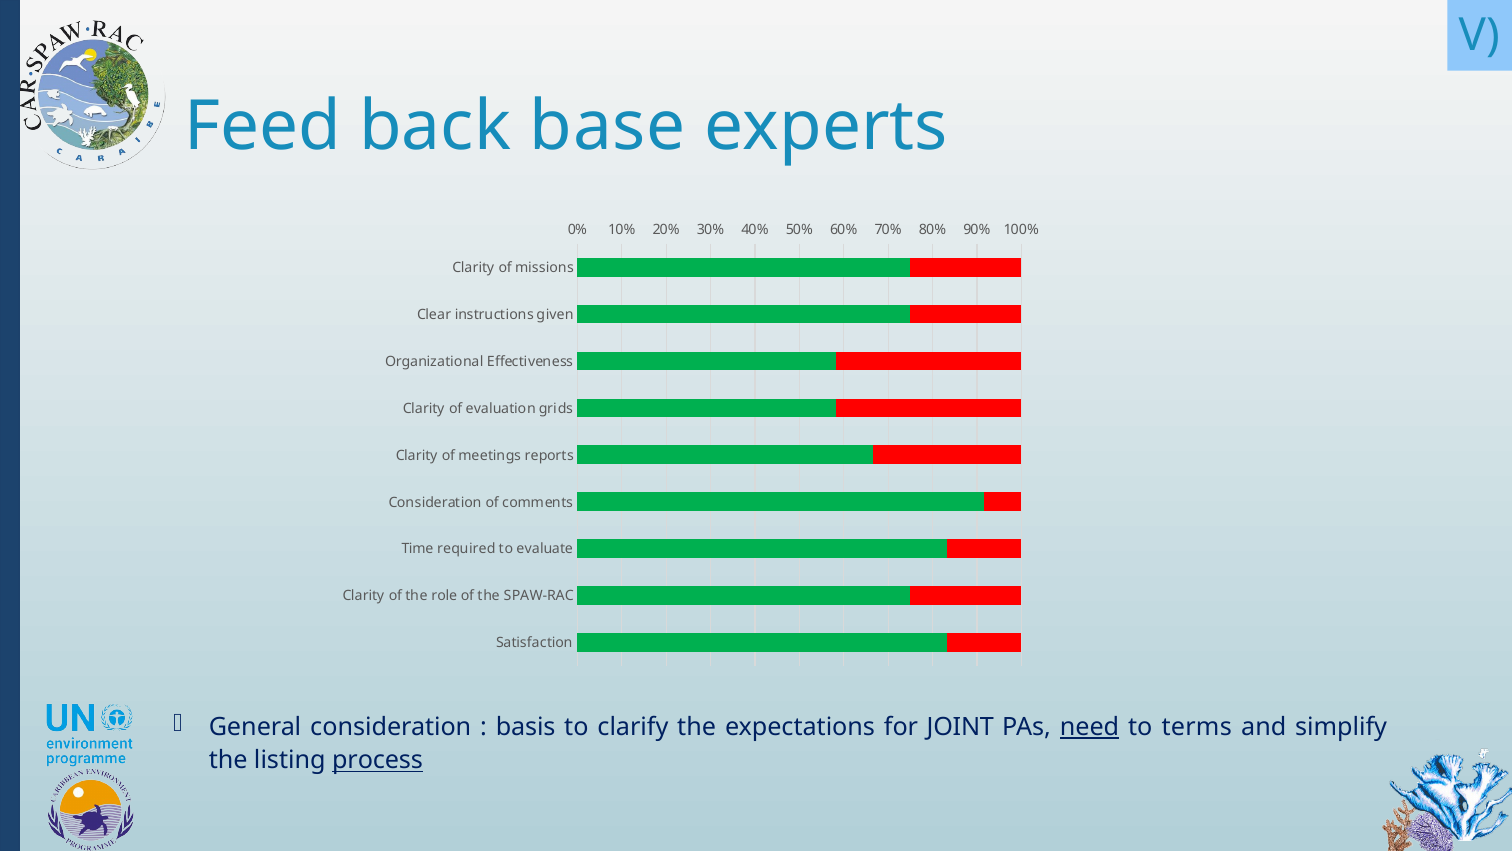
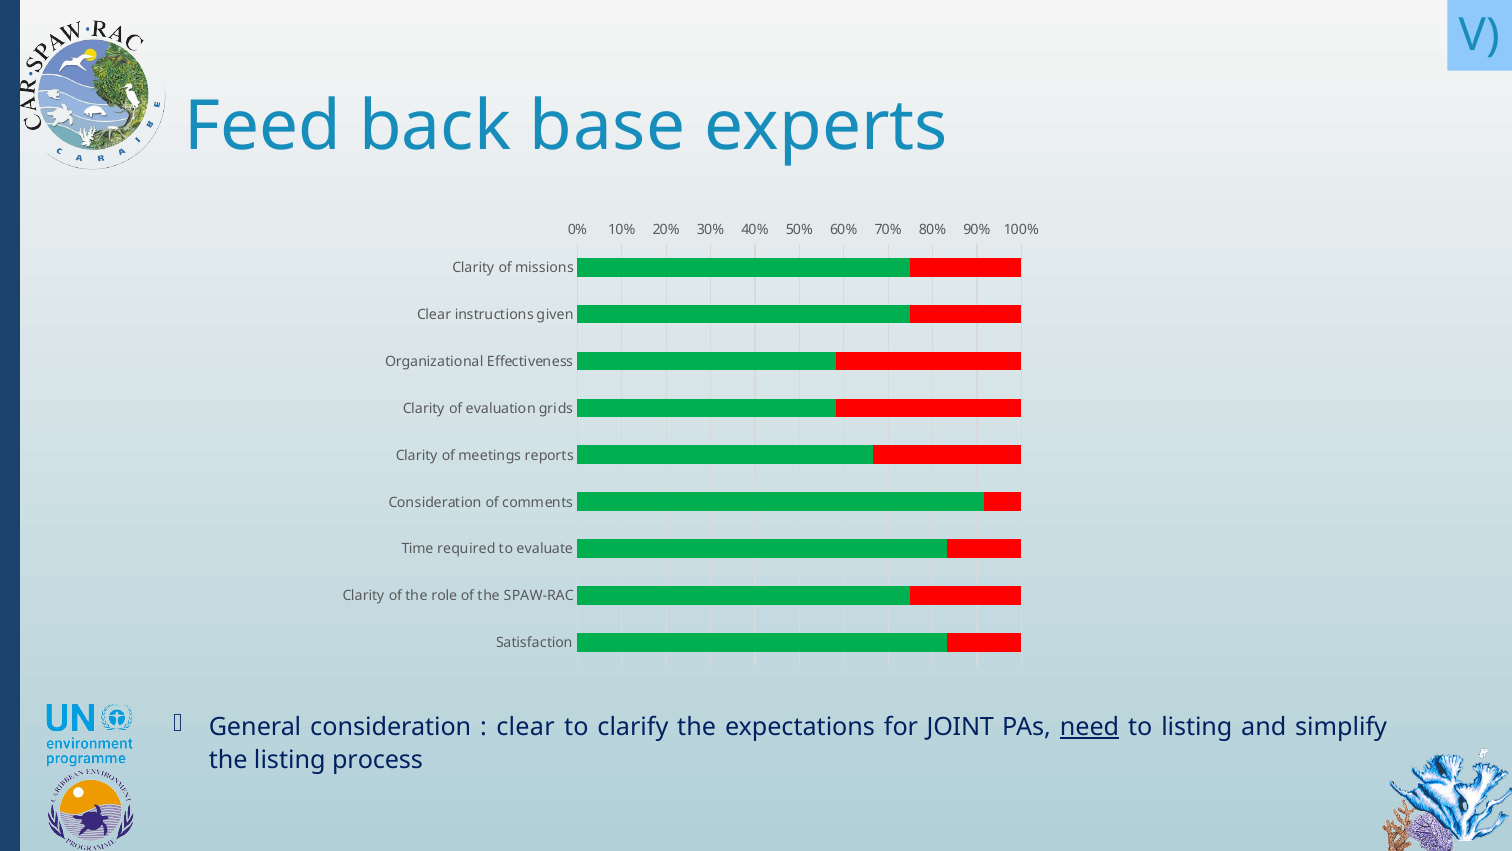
basis at (526, 727): basis -> clear
to terms: terms -> listing
process underline: present -> none
